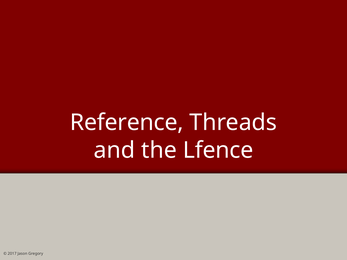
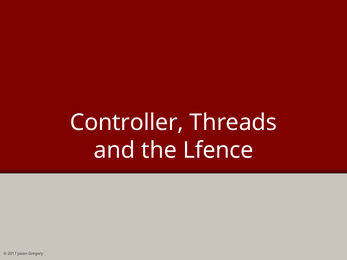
Reference: Reference -> Controller
